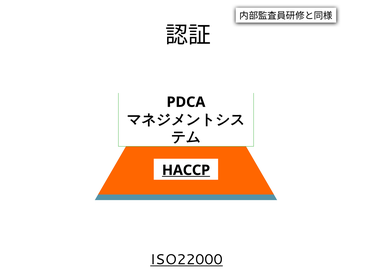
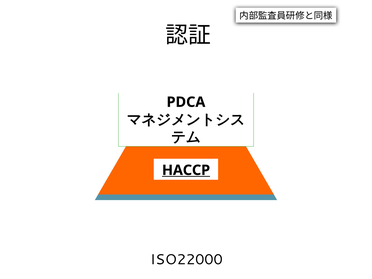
ISO22000 underline: present -> none
